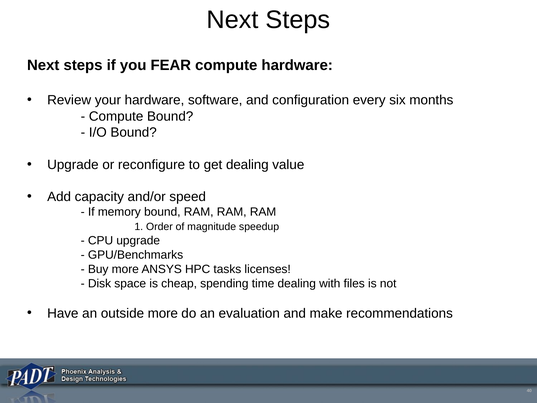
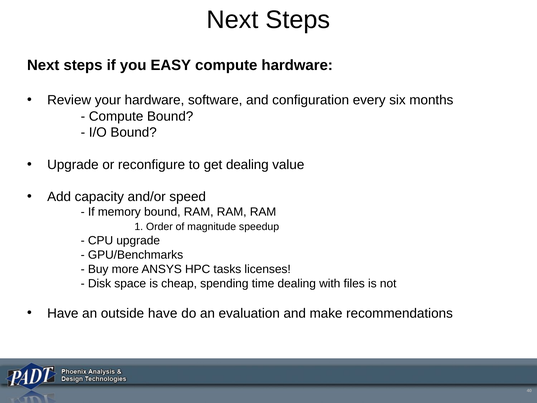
FEAR: FEAR -> EASY
outside more: more -> have
